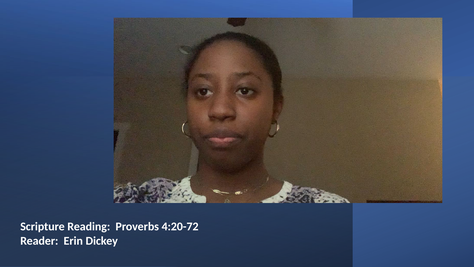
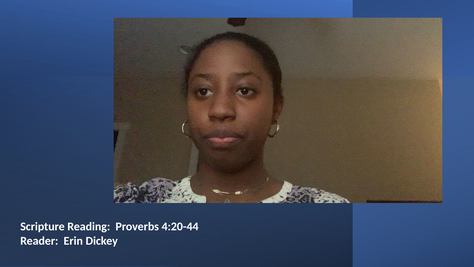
4:20-72: 4:20-72 -> 4:20-44
